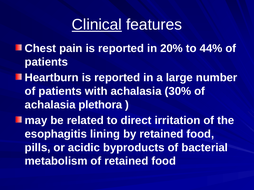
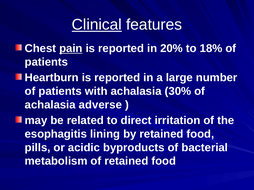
pain underline: none -> present
44%: 44% -> 18%
plethora: plethora -> adverse
